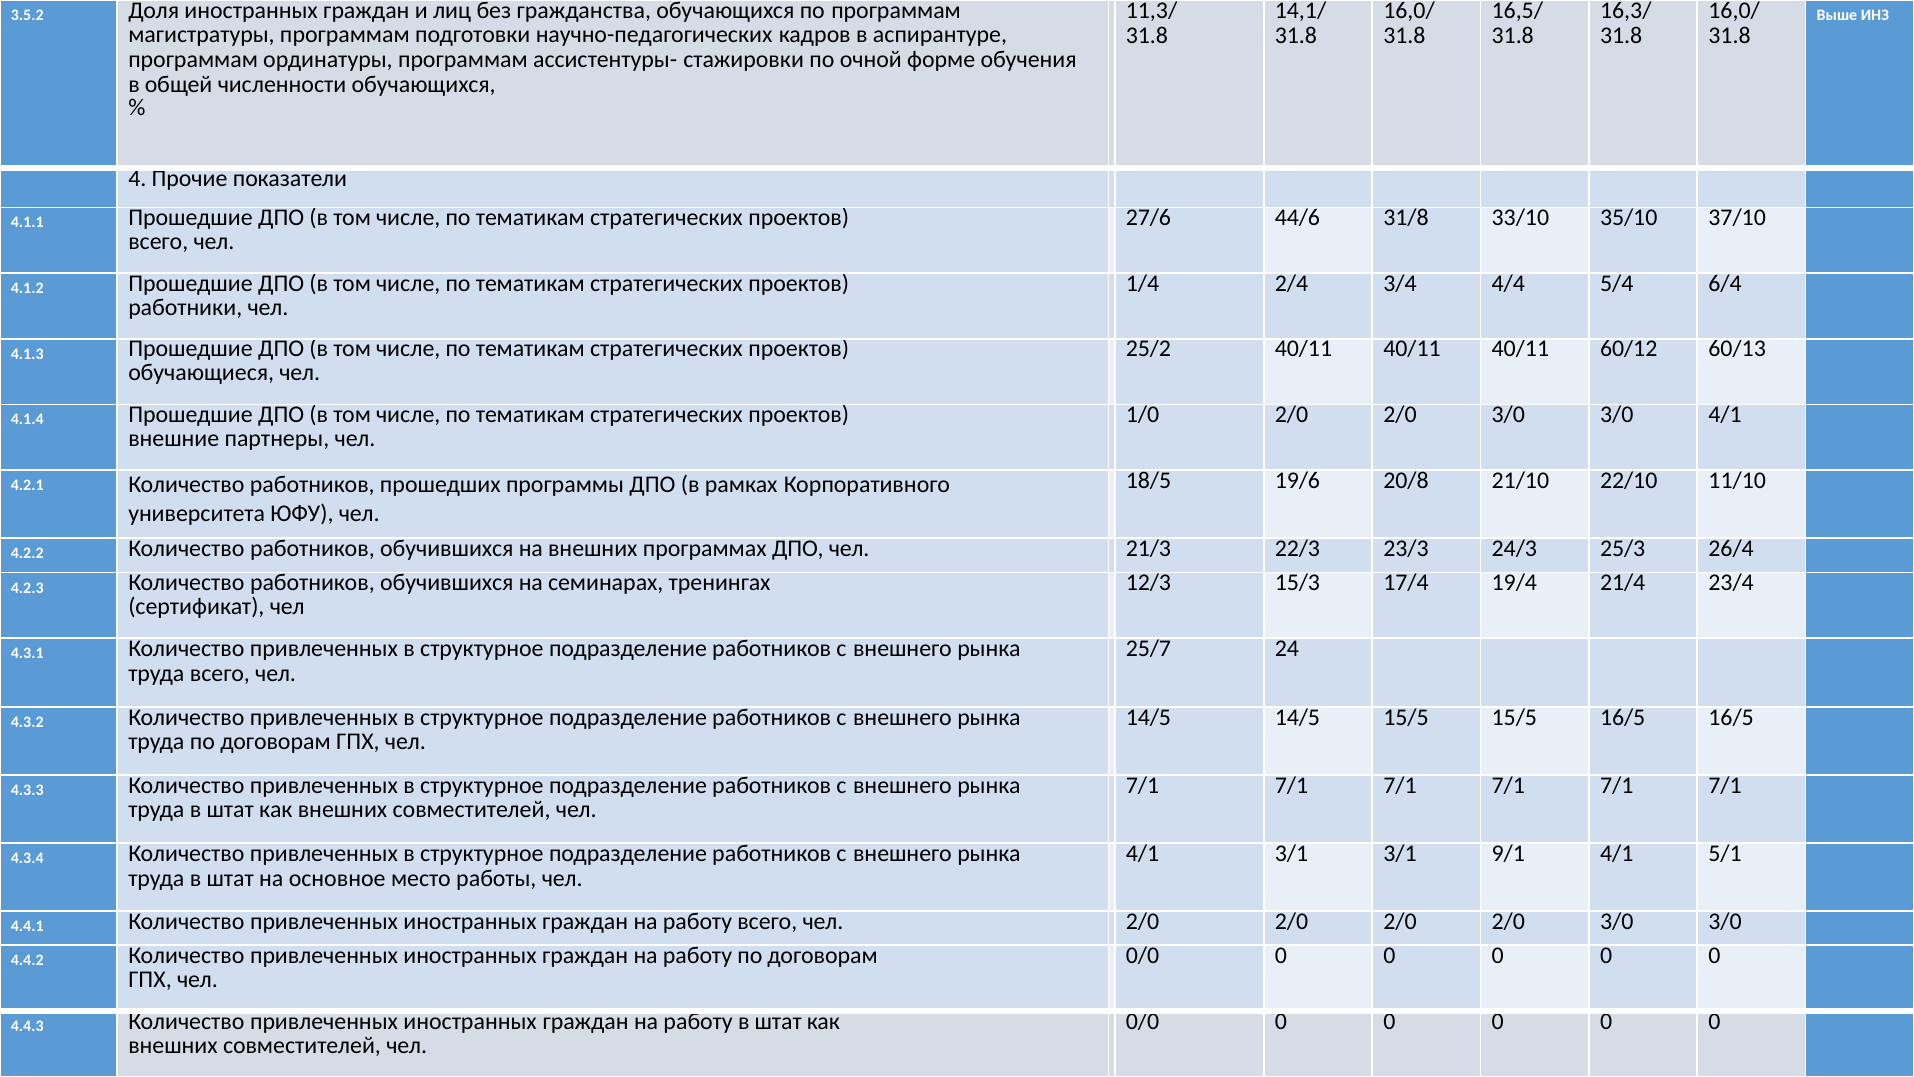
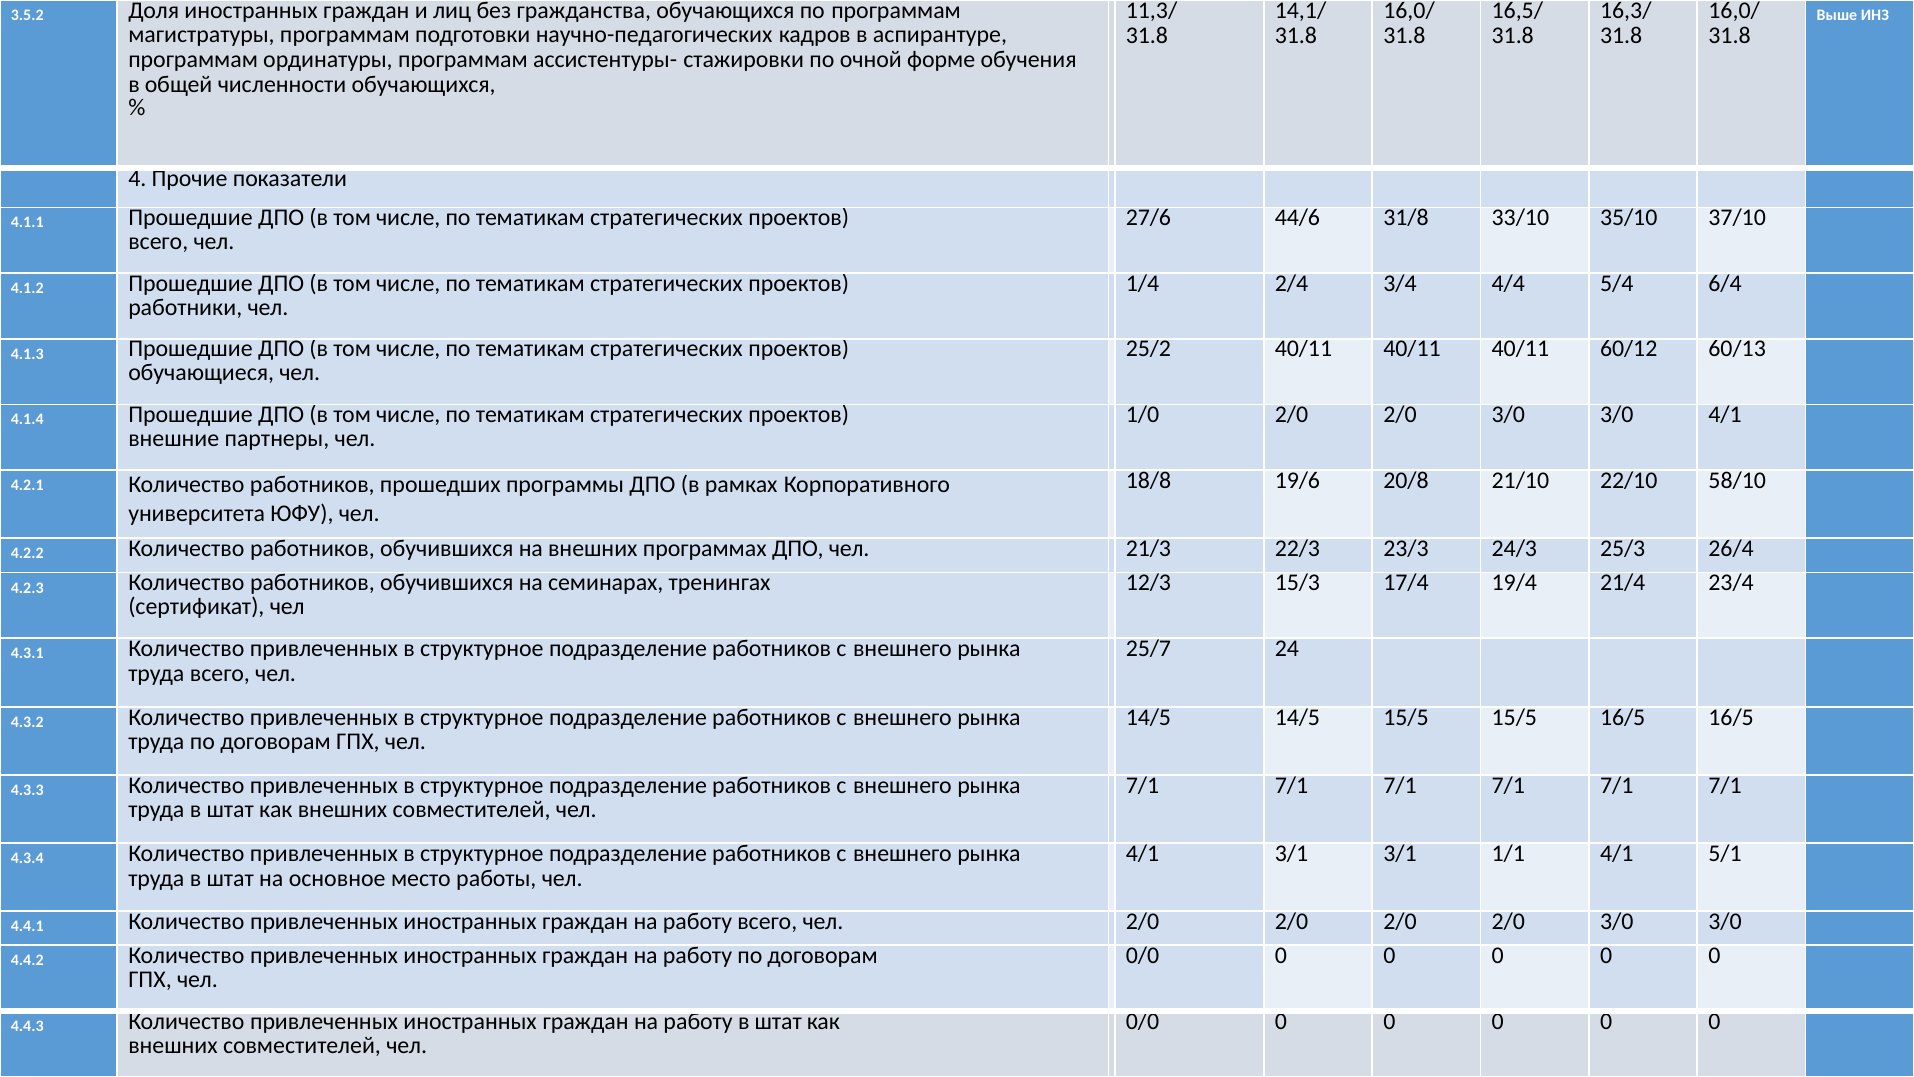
18/5: 18/5 -> 18/8
11/10: 11/10 -> 58/10
9/1: 9/1 -> 1/1
